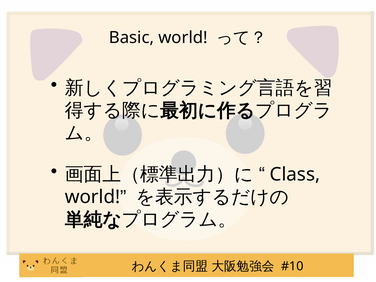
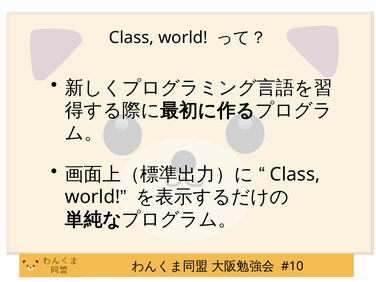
Basic at (131, 38): Basic -> Class
